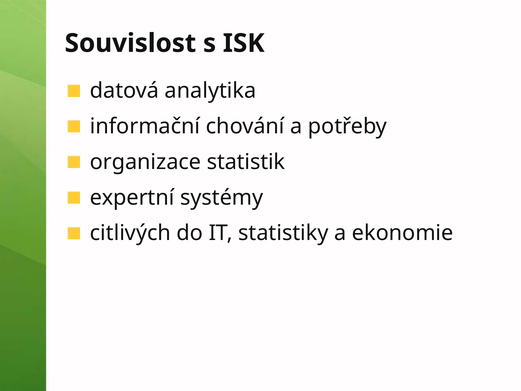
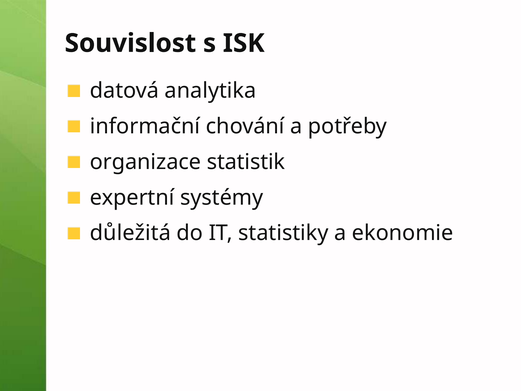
citlivých: citlivých -> důležitá
